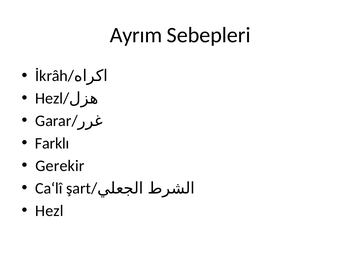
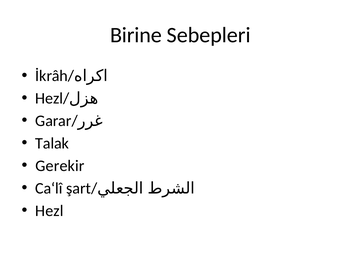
Ayrım: Ayrım -> Birine
Farklı: Farklı -> Talak
